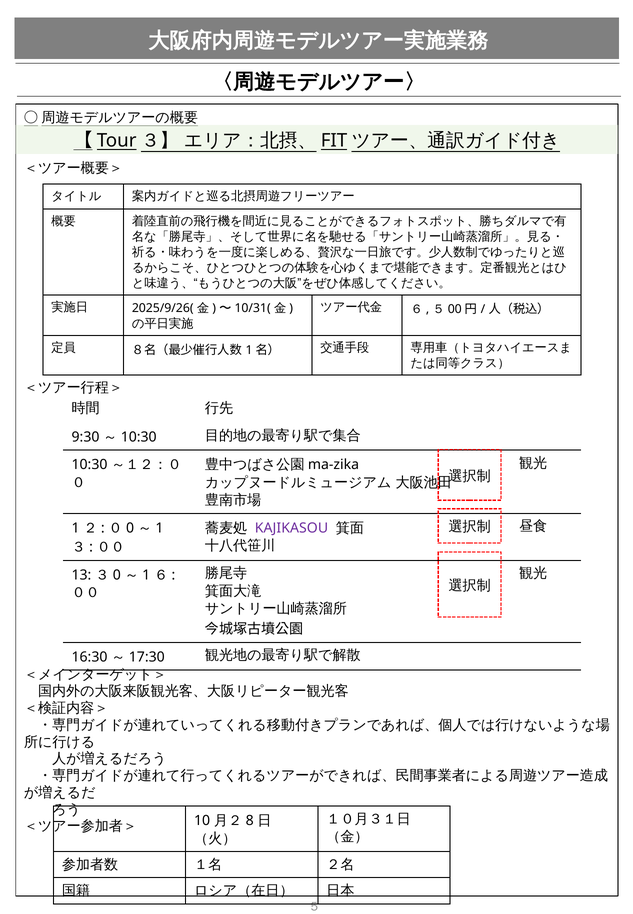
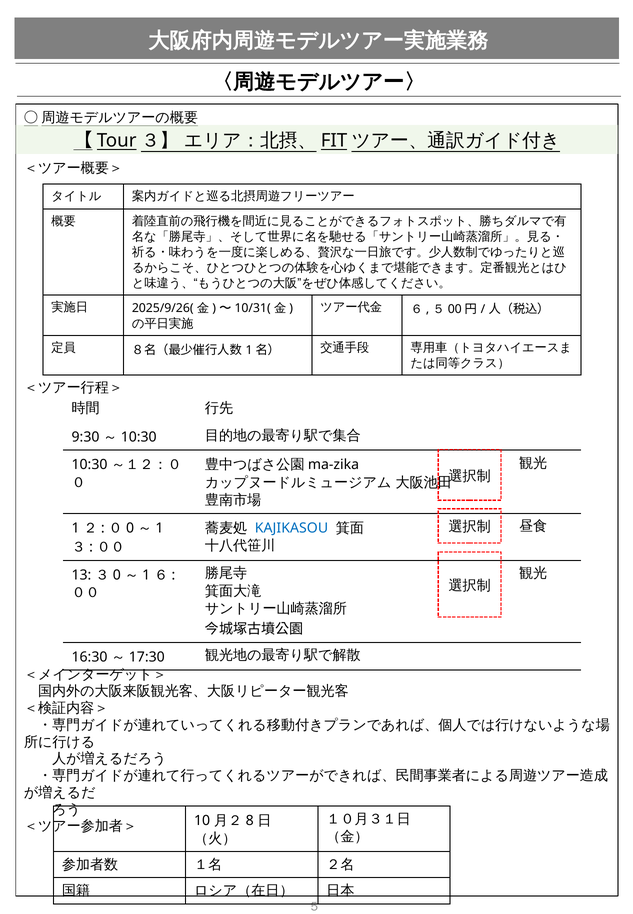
KAJIKASOU colour: purple -> blue
